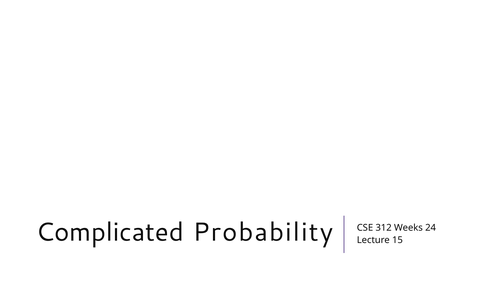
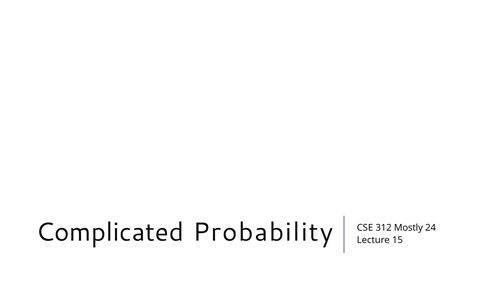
Weeks: Weeks -> Mostly
